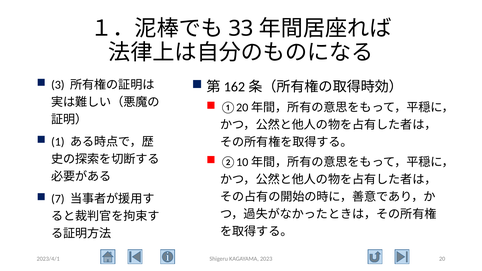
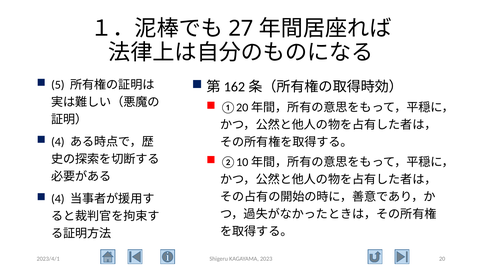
33: 33 -> 27
3: 3 -> 5
1 at (58, 142): 1 -> 4
7 at (58, 199): 7 -> 4
